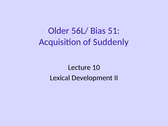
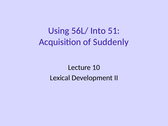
Older: Older -> Using
Bias: Bias -> Into
